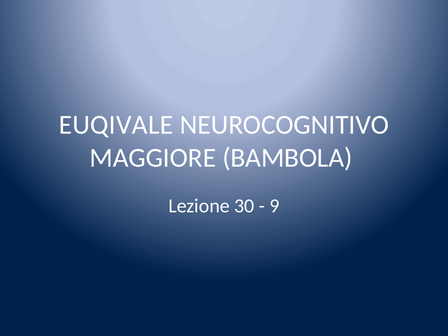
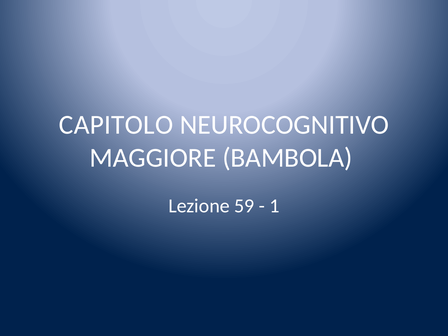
EUQIVALE: EUQIVALE -> CAPITOLO
30: 30 -> 59
9: 9 -> 1
